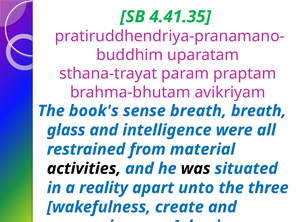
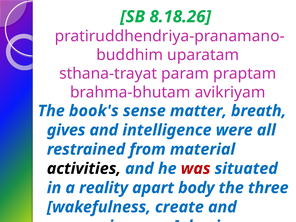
4.41.35: 4.41.35 -> 8.18.26
sense breath: breath -> matter
glass: glass -> gives
was colour: black -> red
unto: unto -> body
